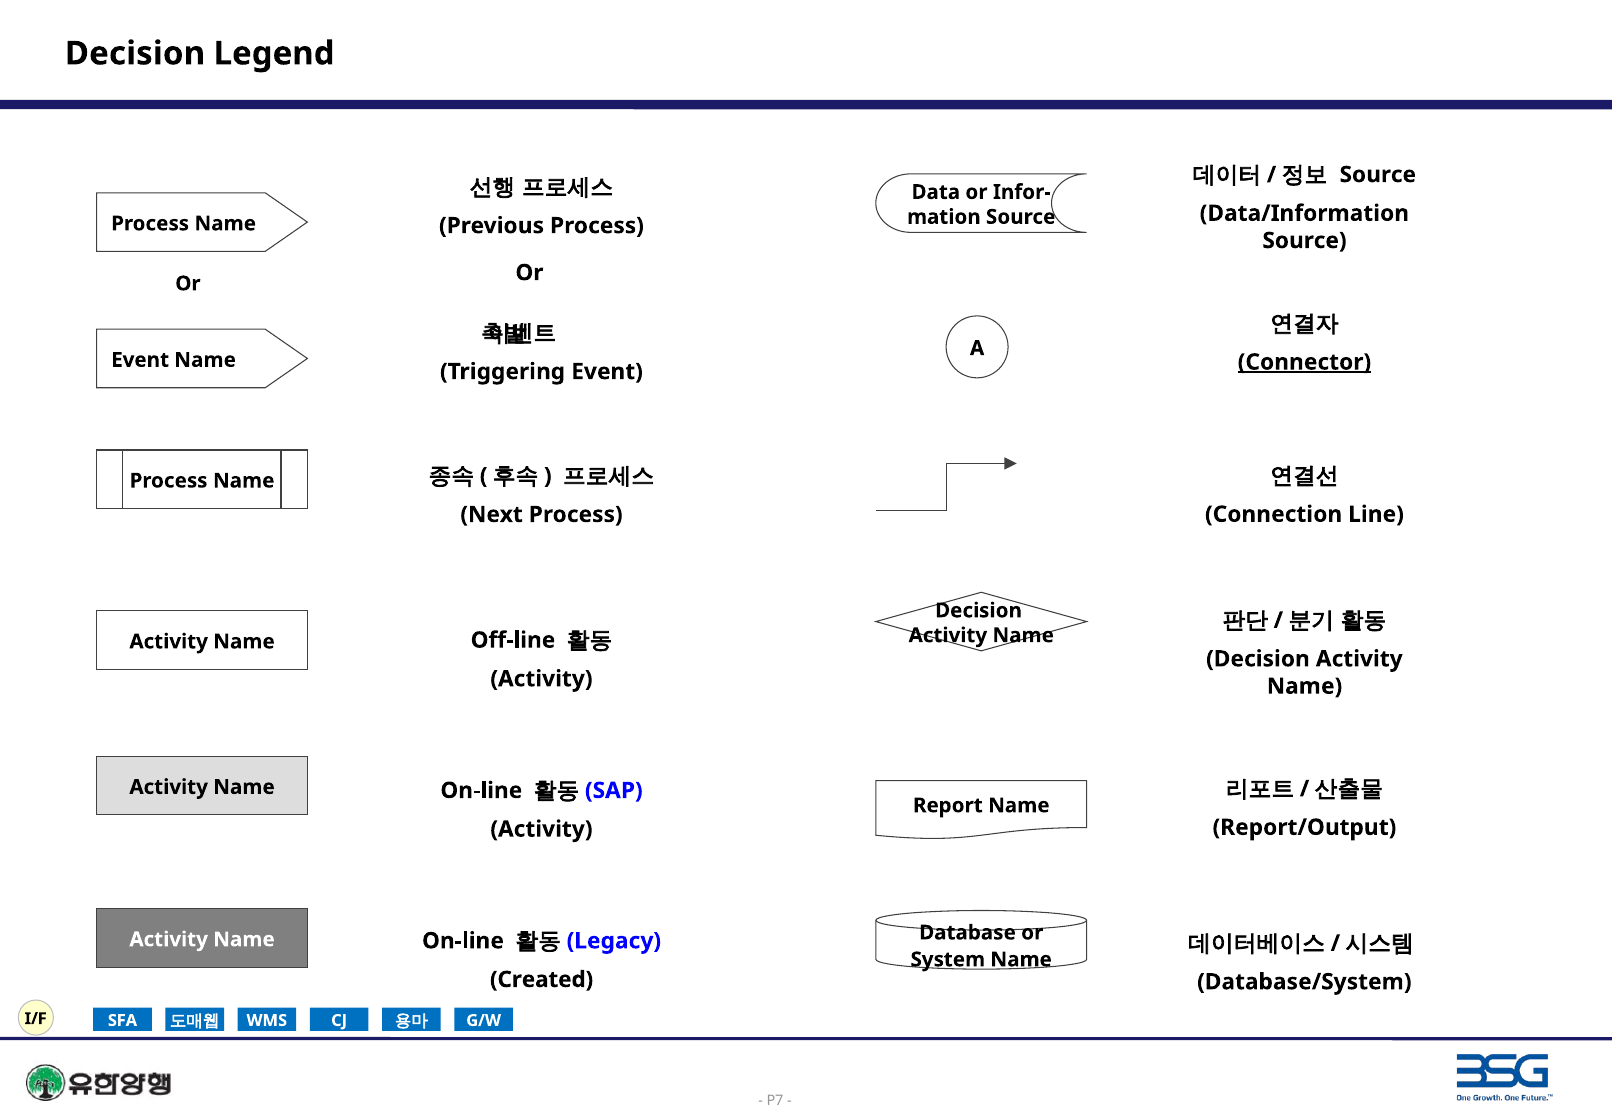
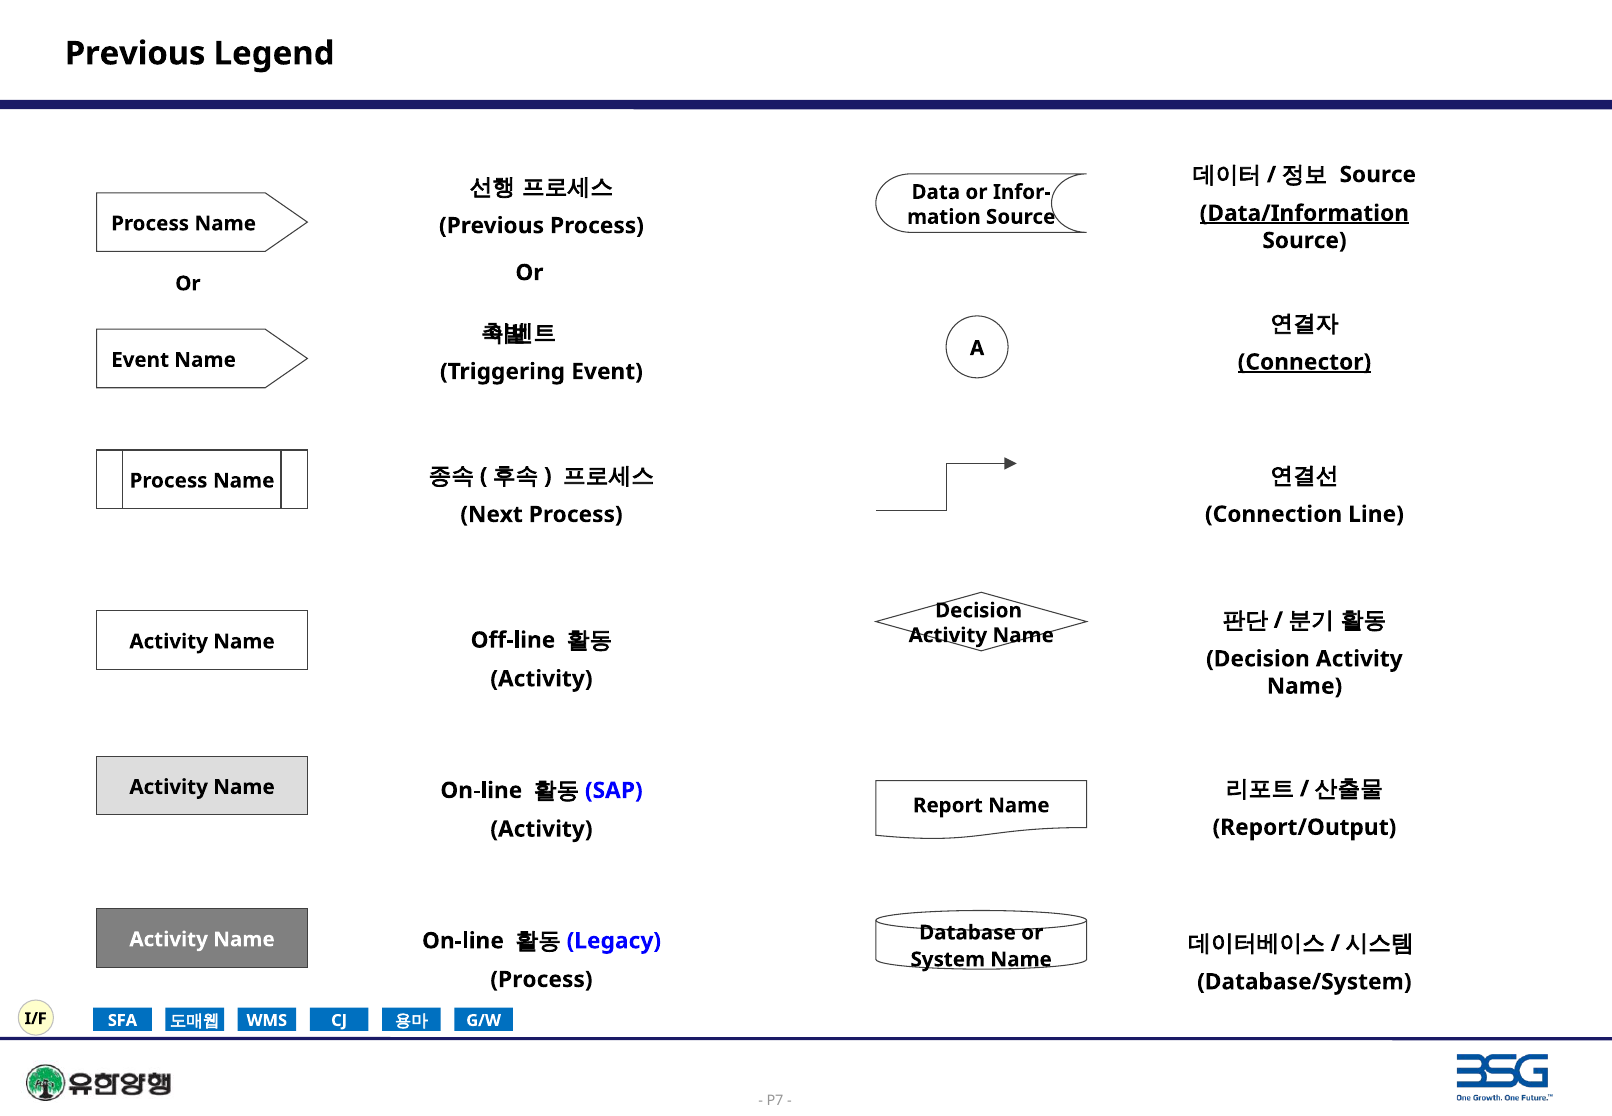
Decision at (135, 54): Decision -> Previous
Data/Information underline: none -> present
Created at (542, 980): Created -> Process
